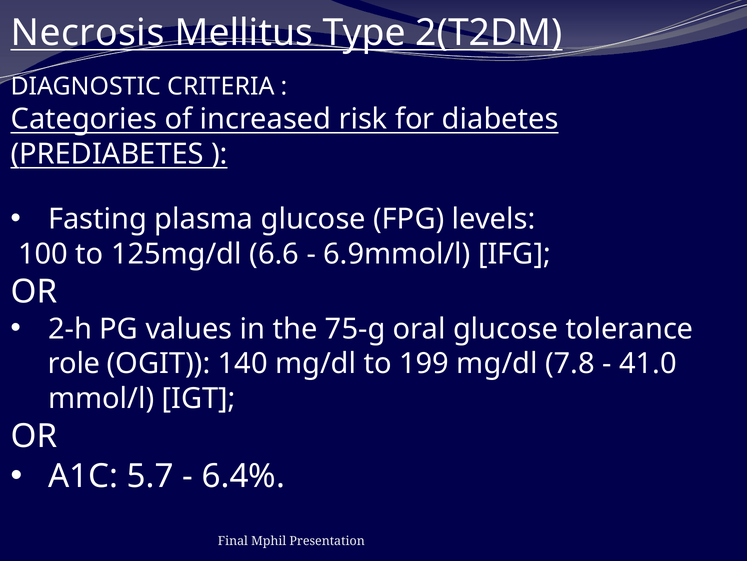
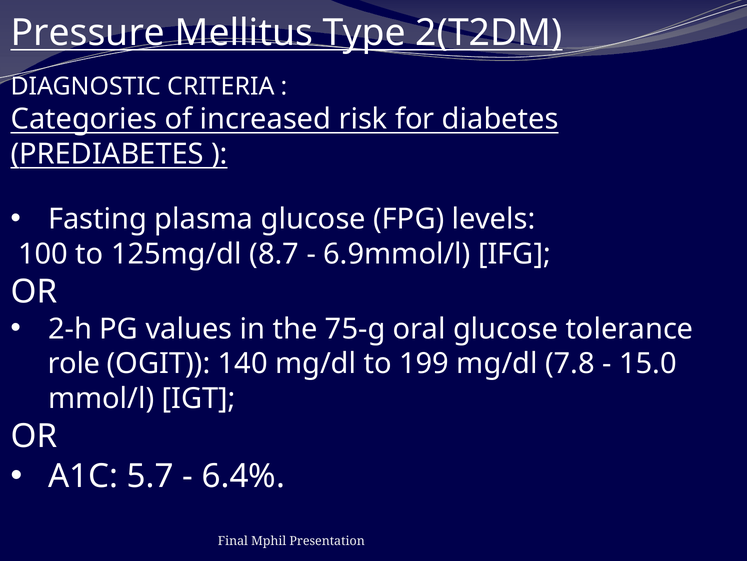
Necrosis: Necrosis -> Pressure
6.6: 6.6 -> 8.7
41.0: 41.0 -> 15.0
